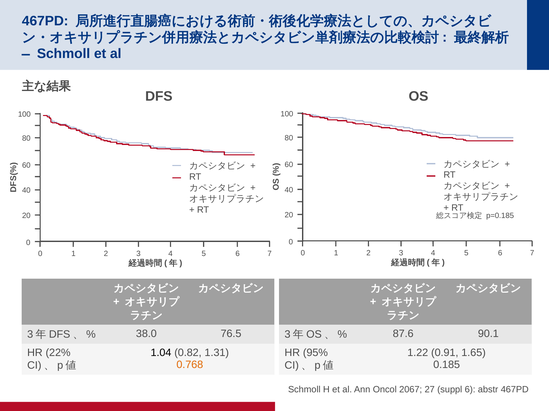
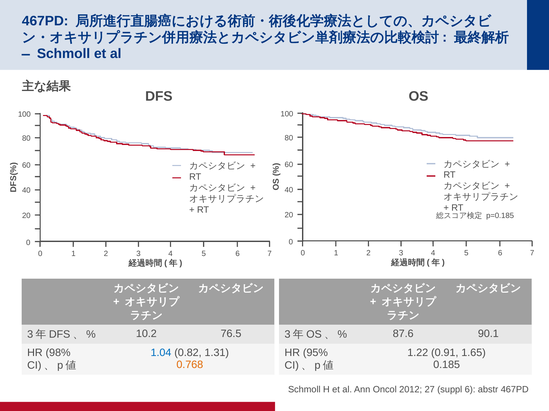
38.0: 38.0 -> 10.2
22%: 22% -> 98%
1.04 colour: black -> blue
2067: 2067 -> 2012
